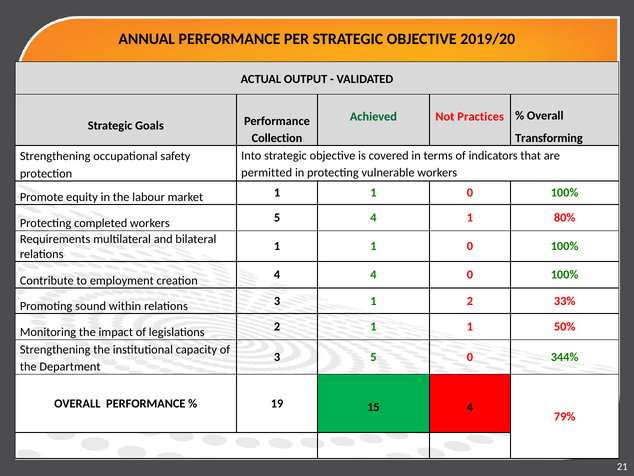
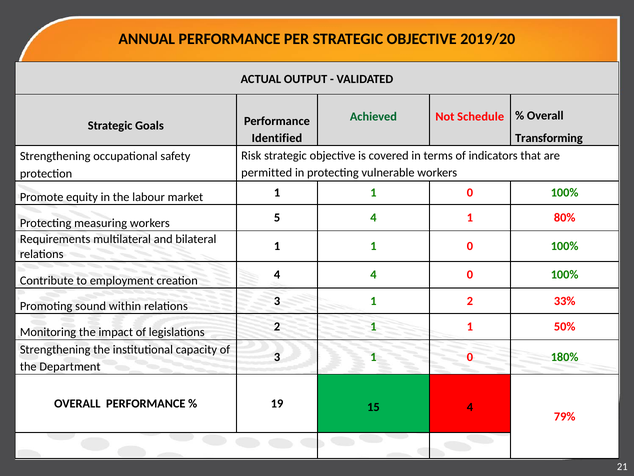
Practices: Practices -> Schedule
Collection: Collection -> Identified
Into: Into -> Risk
completed: completed -> measuring
5 at (373, 357): 5 -> 1
344%: 344% -> 180%
